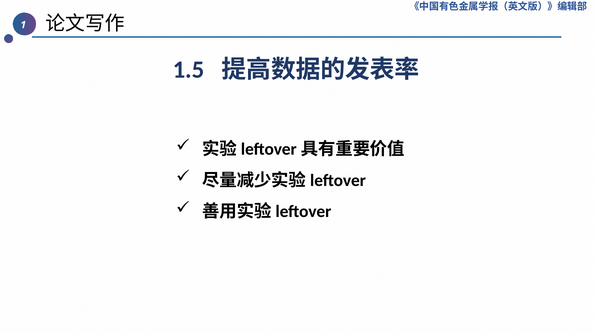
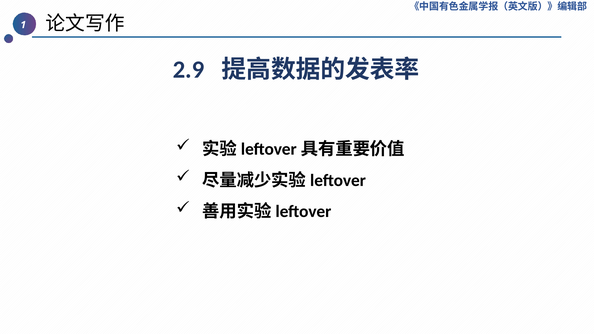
1.5: 1.5 -> 2.9
